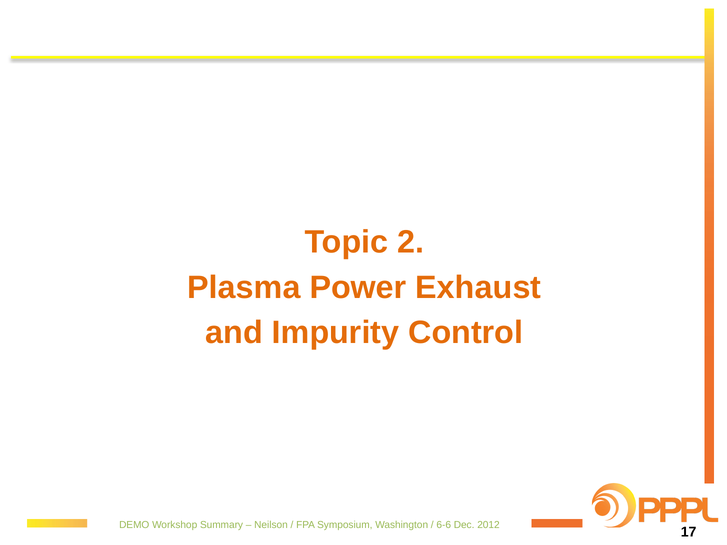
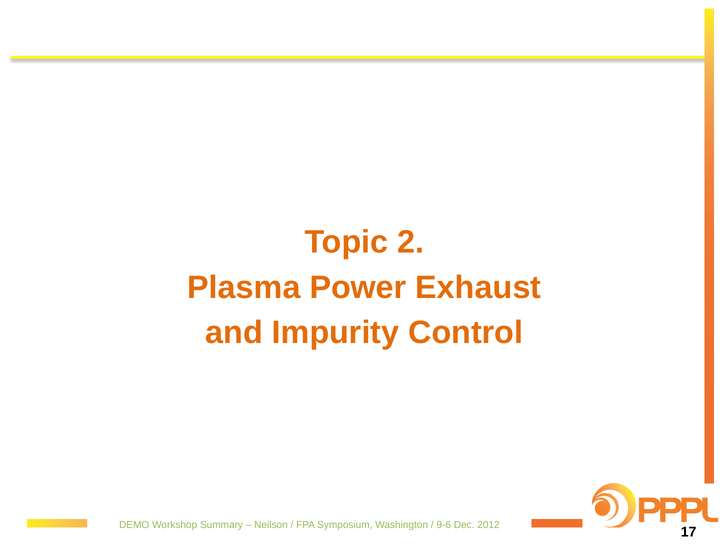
6-6: 6-6 -> 9-6
